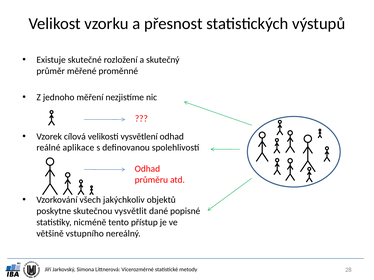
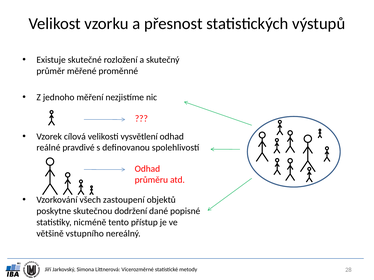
aplikace: aplikace -> pravdivé
jakýchkoliv: jakýchkoliv -> zastoupení
vysvětlit: vysvětlit -> dodržení
